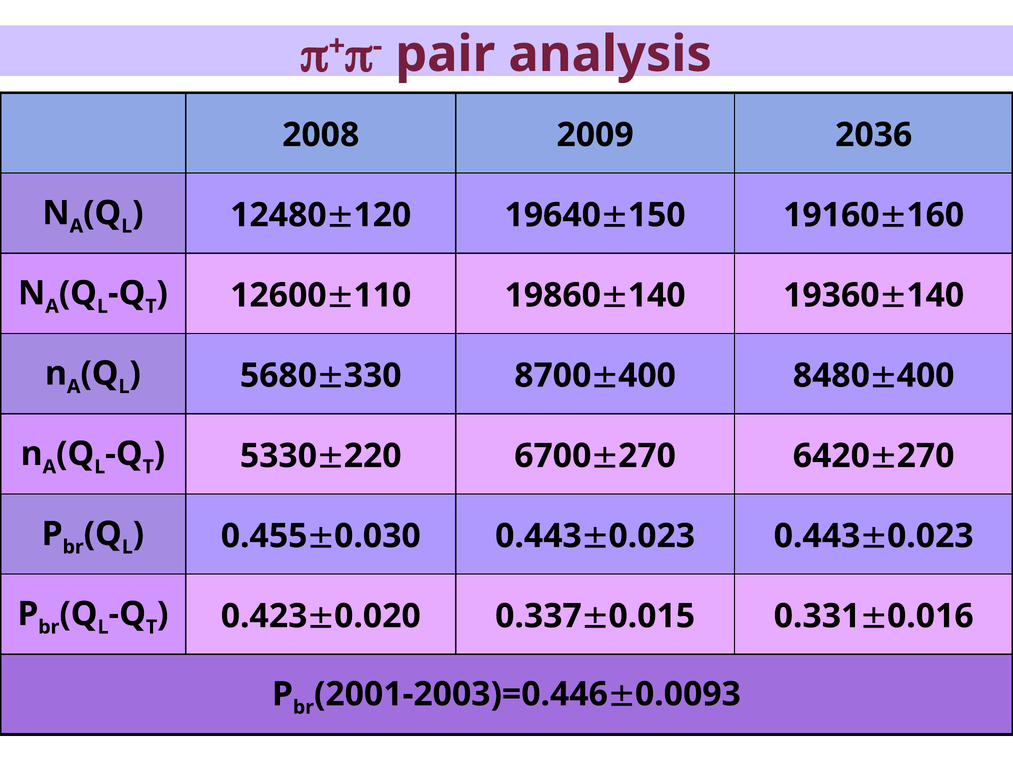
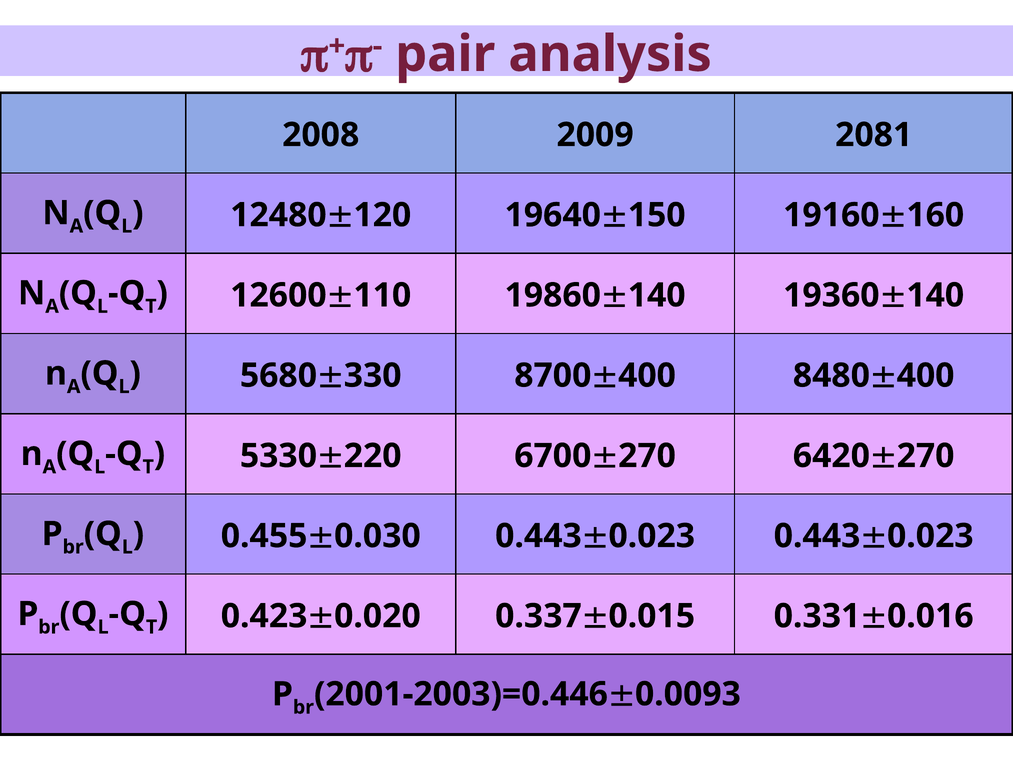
2036: 2036 -> 2081
